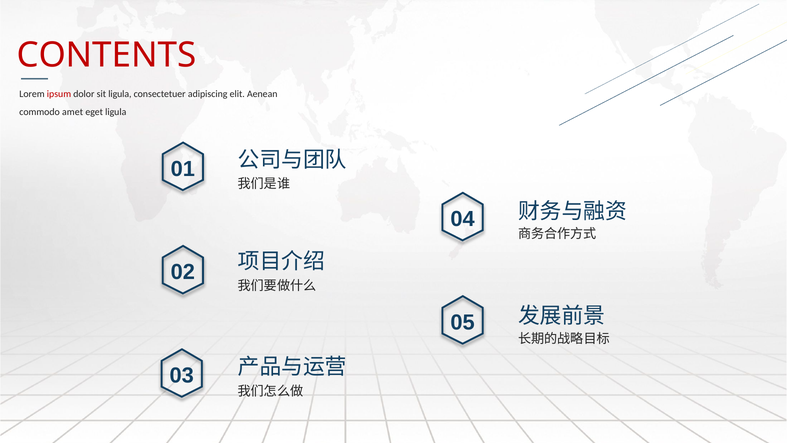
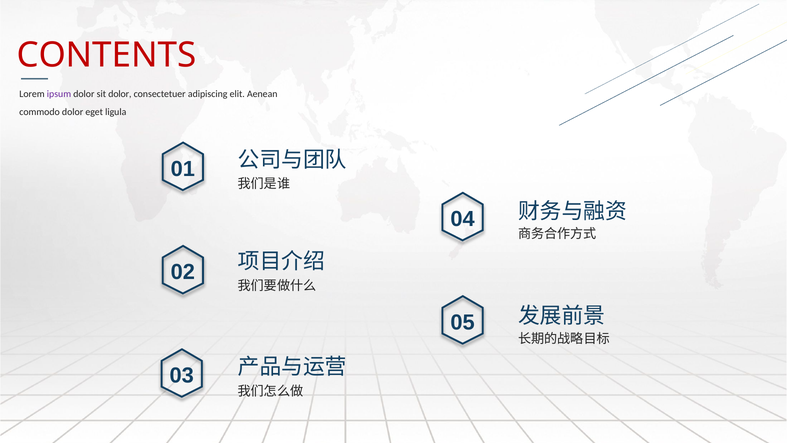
ipsum colour: red -> purple
sit ligula: ligula -> dolor
commodo amet: amet -> dolor
